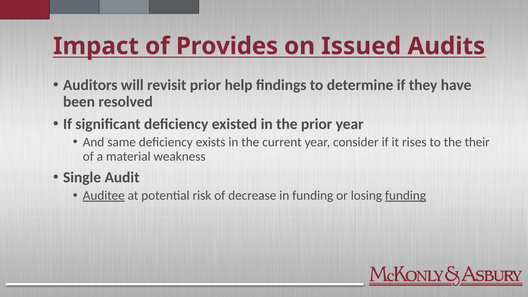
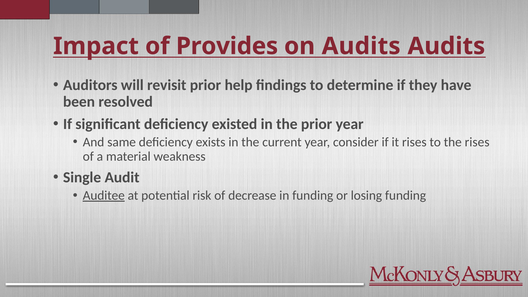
on Issued: Issued -> Audits
the their: their -> rises
funding at (406, 196) underline: present -> none
